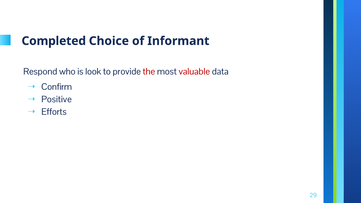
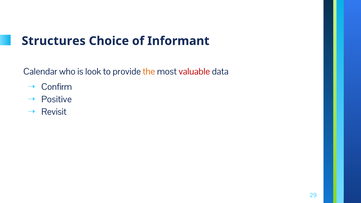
Completed: Completed -> Structures
Respond: Respond -> Calendar
the colour: red -> orange
Efforts: Efforts -> Revisit
